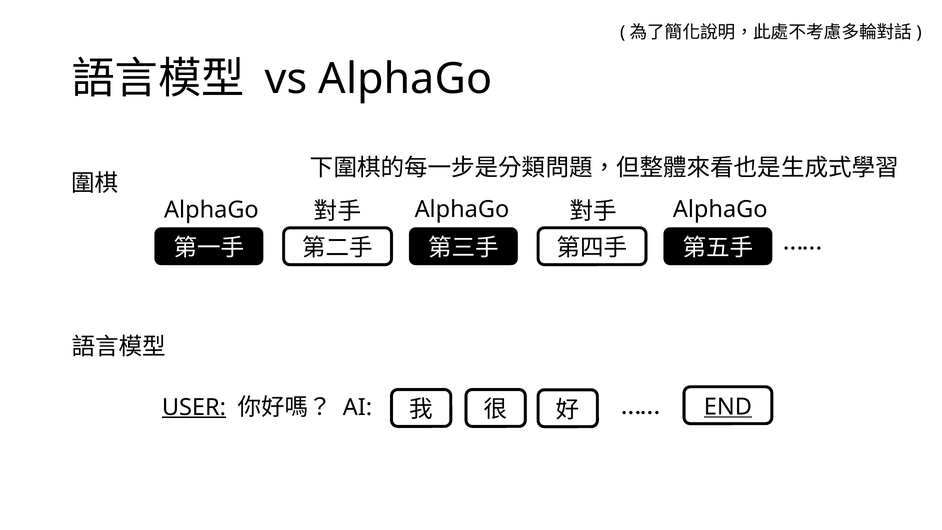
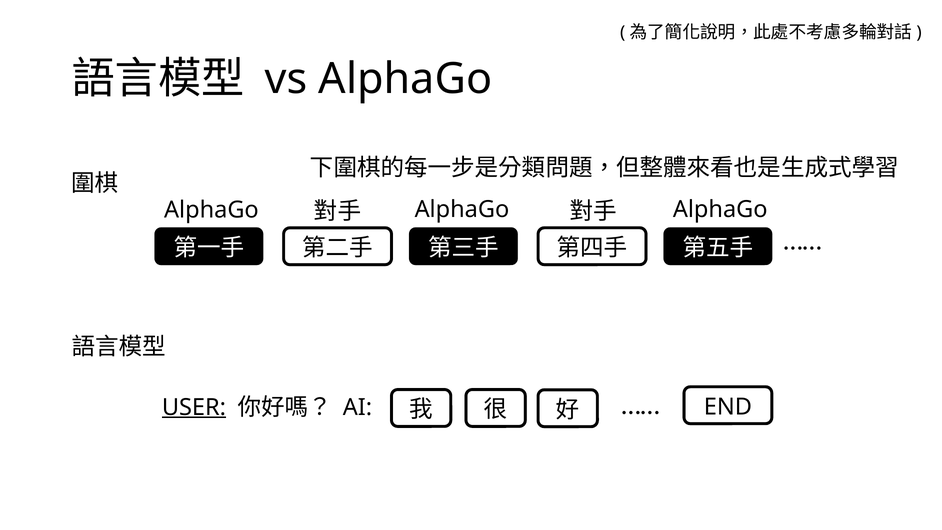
END underline: present -> none
